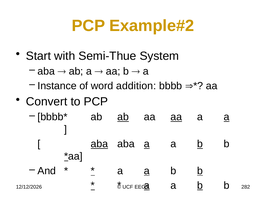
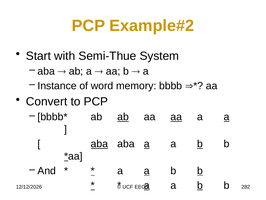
addition: addition -> memory
